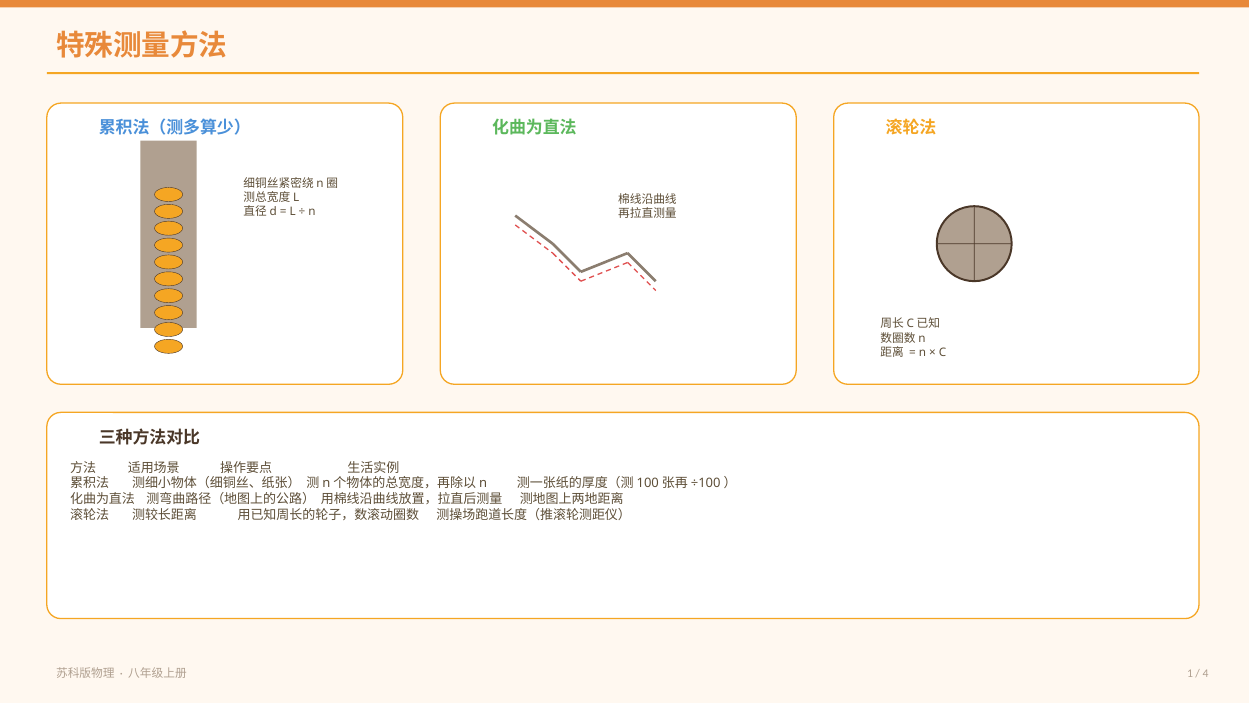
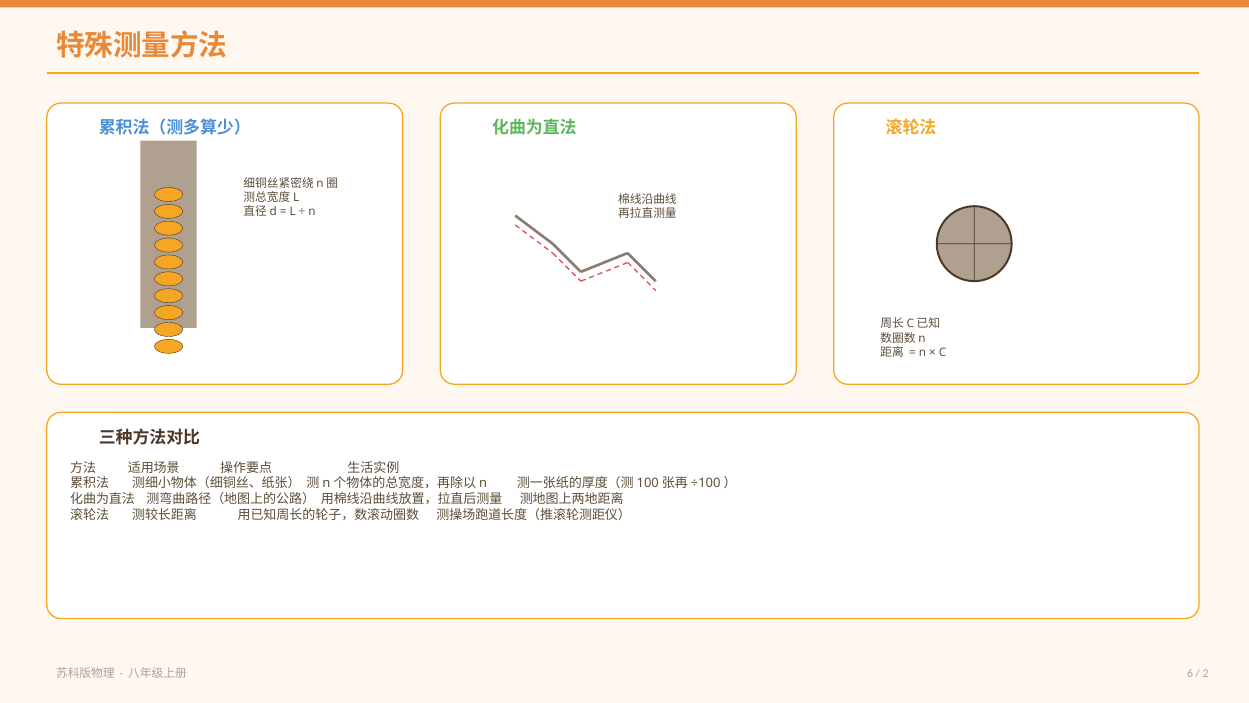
1: 1 -> 6
4: 4 -> 2
